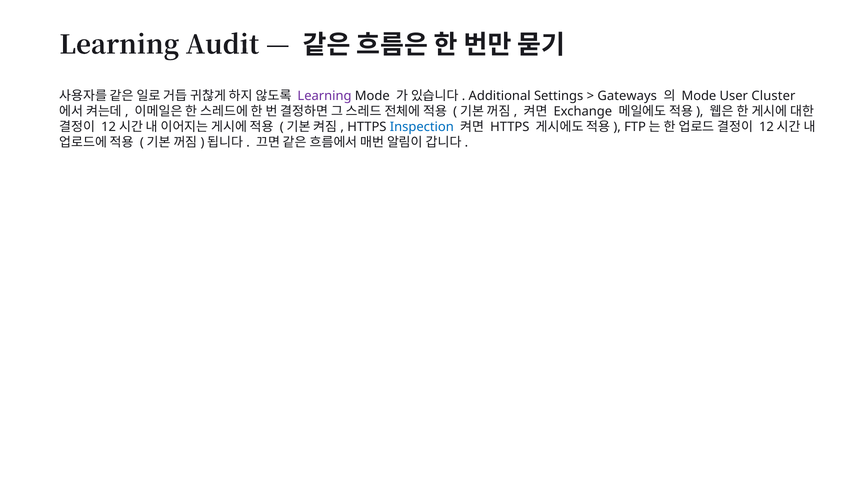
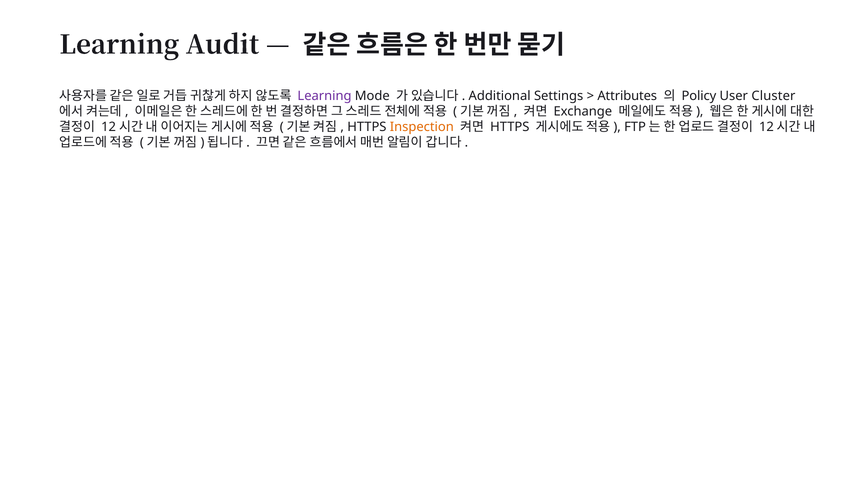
Gateways: Gateways -> Attributes
Mode at (699, 96): Mode -> Policy
Inspection colour: blue -> orange
